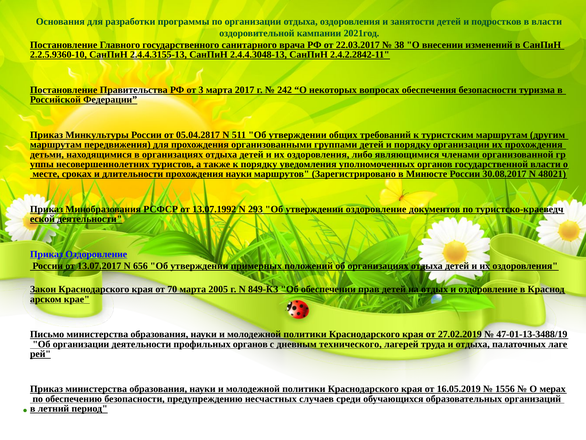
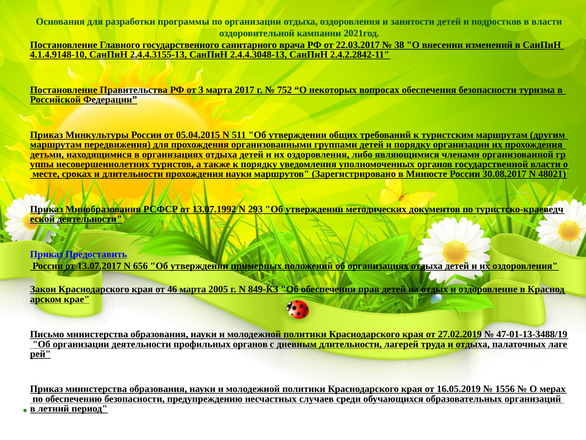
2.2.5.9360-10: 2.2.5.9360-10 -> 4.1.4.9148-10
242: 242 -> 752
05.04.2817: 05.04.2817 -> 05.04.2015
утверждении оздоровление: оздоровление -> методических
Приказ Оздоровление: Оздоровление -> Предоставить
70: 70 -> 46
дневным технического: технического -> длительности
